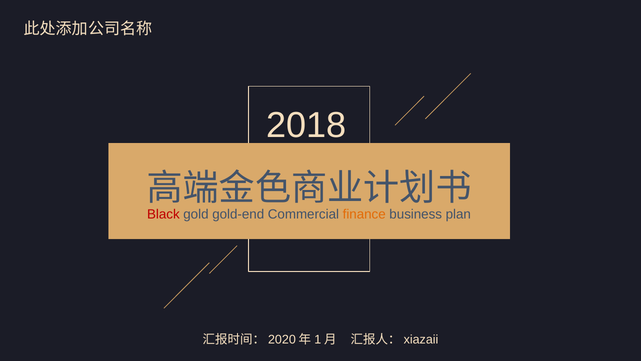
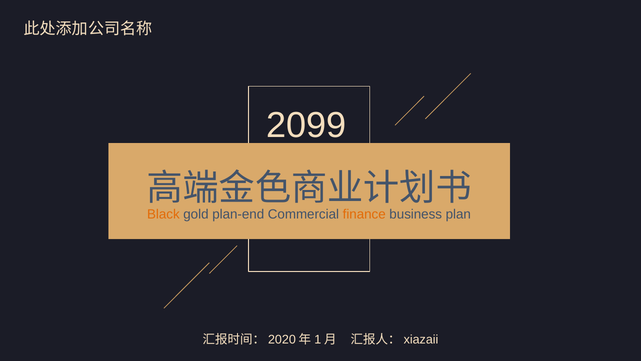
2018: 2018 -> 2099
Black colour: red -> orange
gold-end: gold-end -> plan-end
